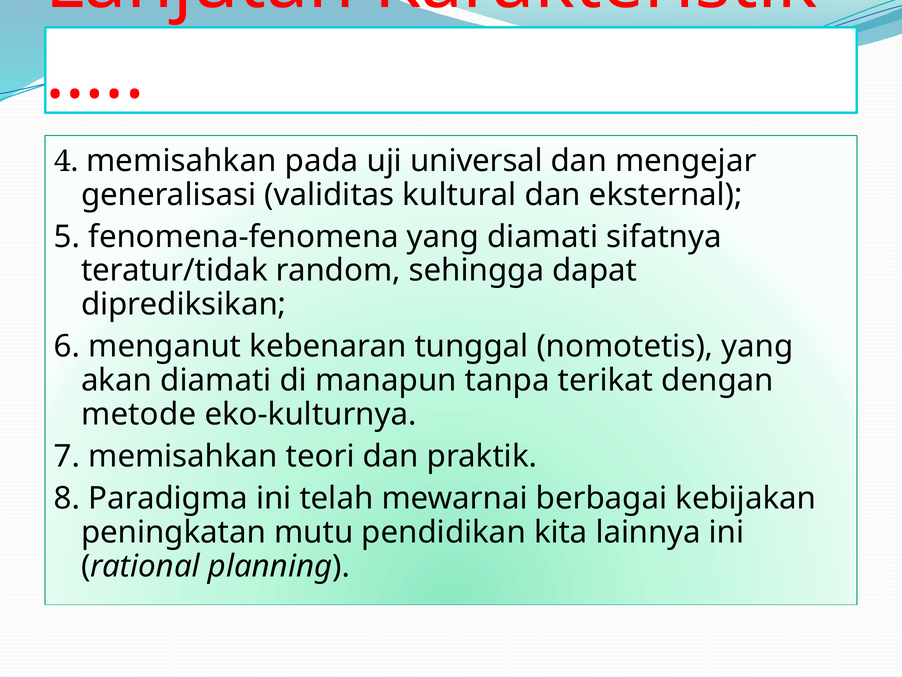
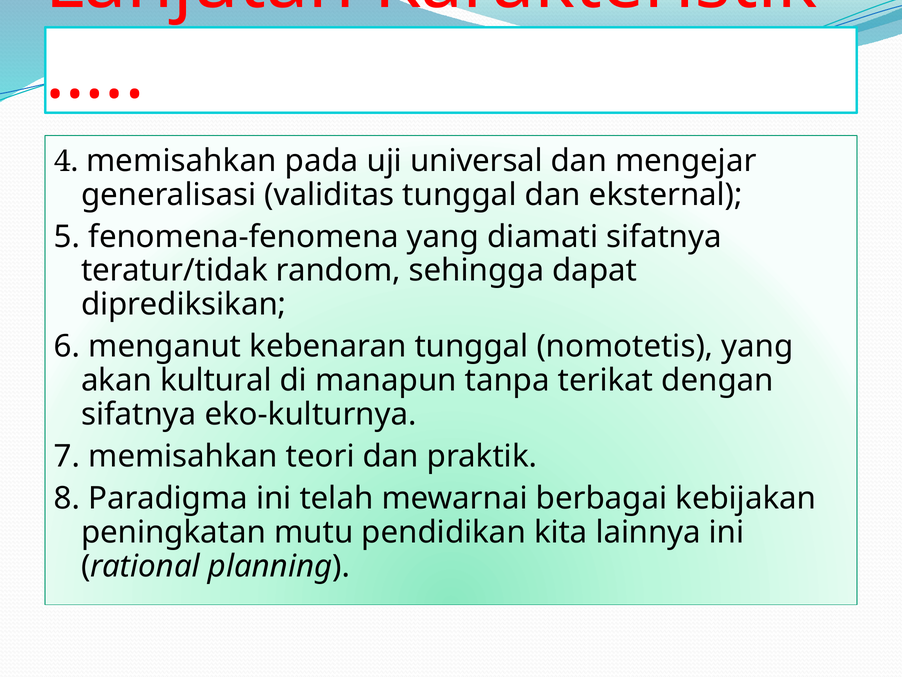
validitas kultural: kultural -> tunggal
akan diamati: diamati -> kultural
metode at (139, 414): metode -> sifatnya
